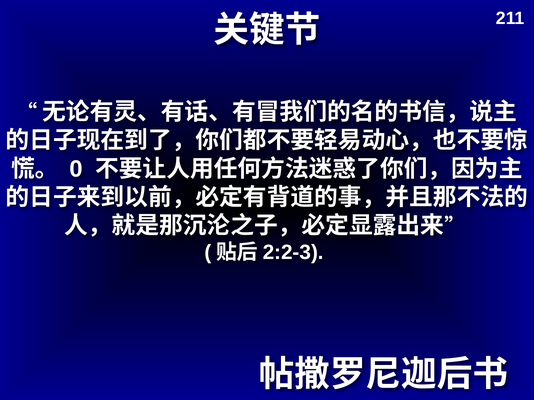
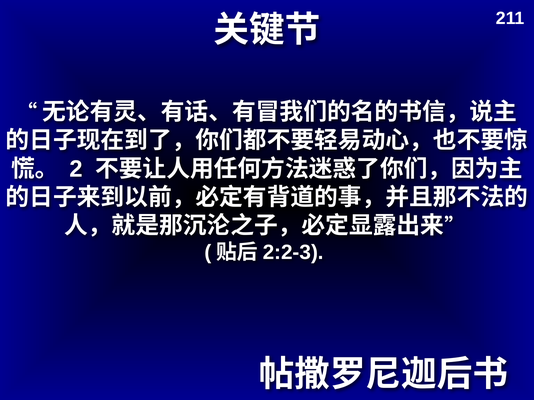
0: 0 -> 2
